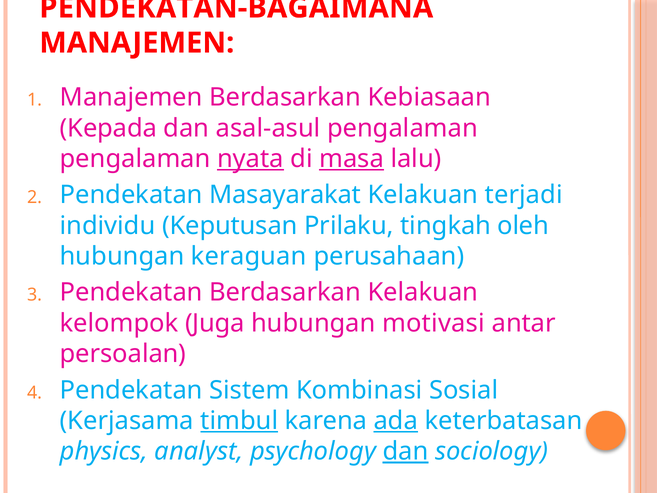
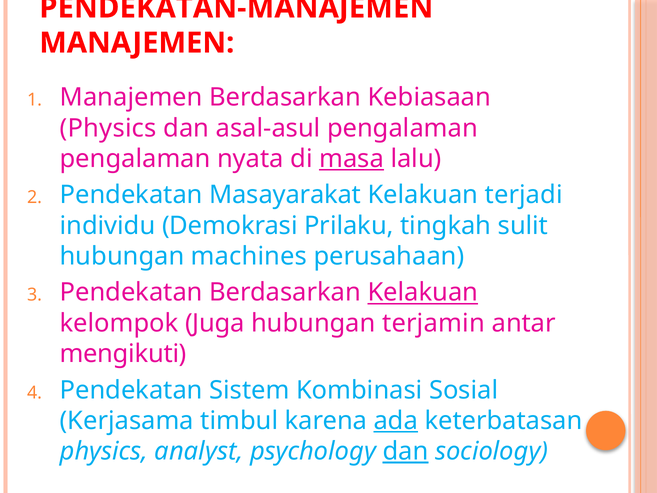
PENDEKATAN-BAGAIMANA: PENDEKATAN-BAGAIMANA -> PENDEKATAN-MANAJEMEN
Kepada at (108, 128): Kepada -> Physics
nyata underline: present -> none
Keputusan: Keputusan -> Demokrasi
oleh: oleh -> sulit
keraguan: keraguan -> machines
Kelakuan at (423, 292) underline: none -> present
motivasi: motivasi -> terjamin
persoalan: persoalan -> mengikuti
timbul underline: present -> none
